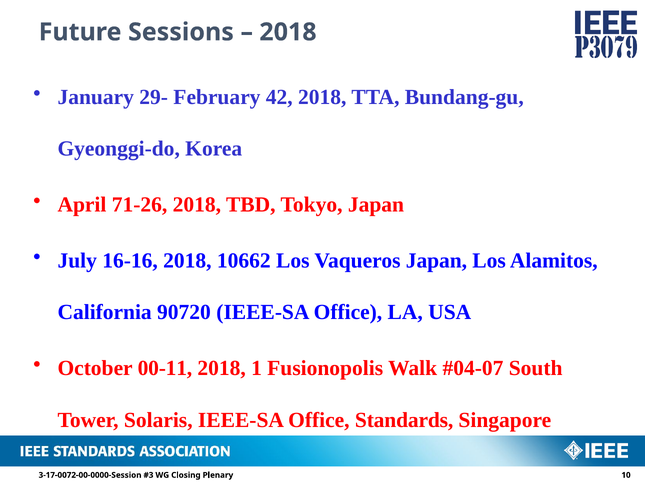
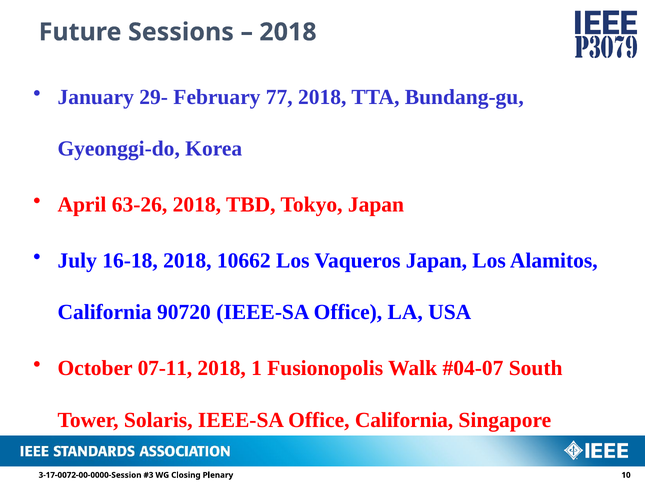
42: 42 -> 77
71-26: 71-26 -> 63-26
16-16: 16-16 -> 16-18
00-11: 00-11 -> 07-11
Office Standards: Standards -> California
